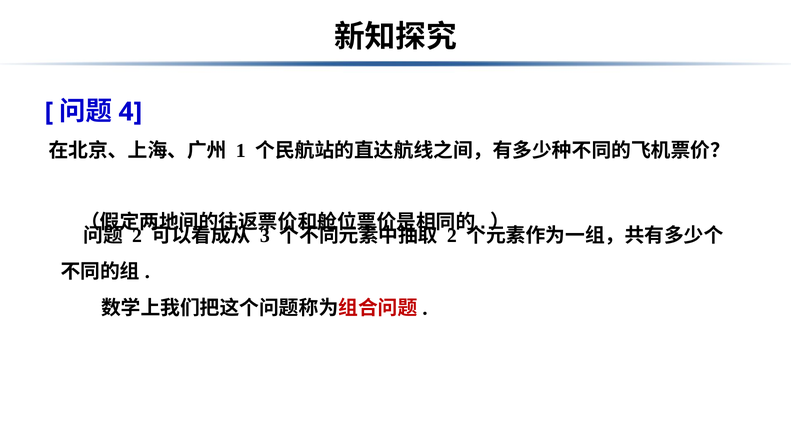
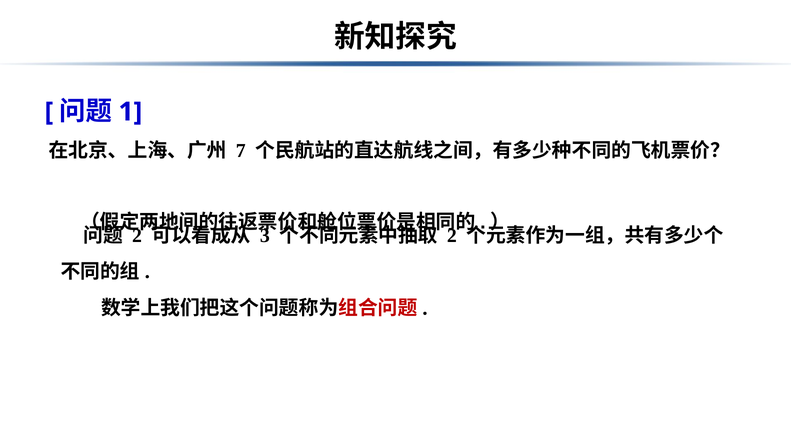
4: 4 -> 1
1: 1 -> 7
